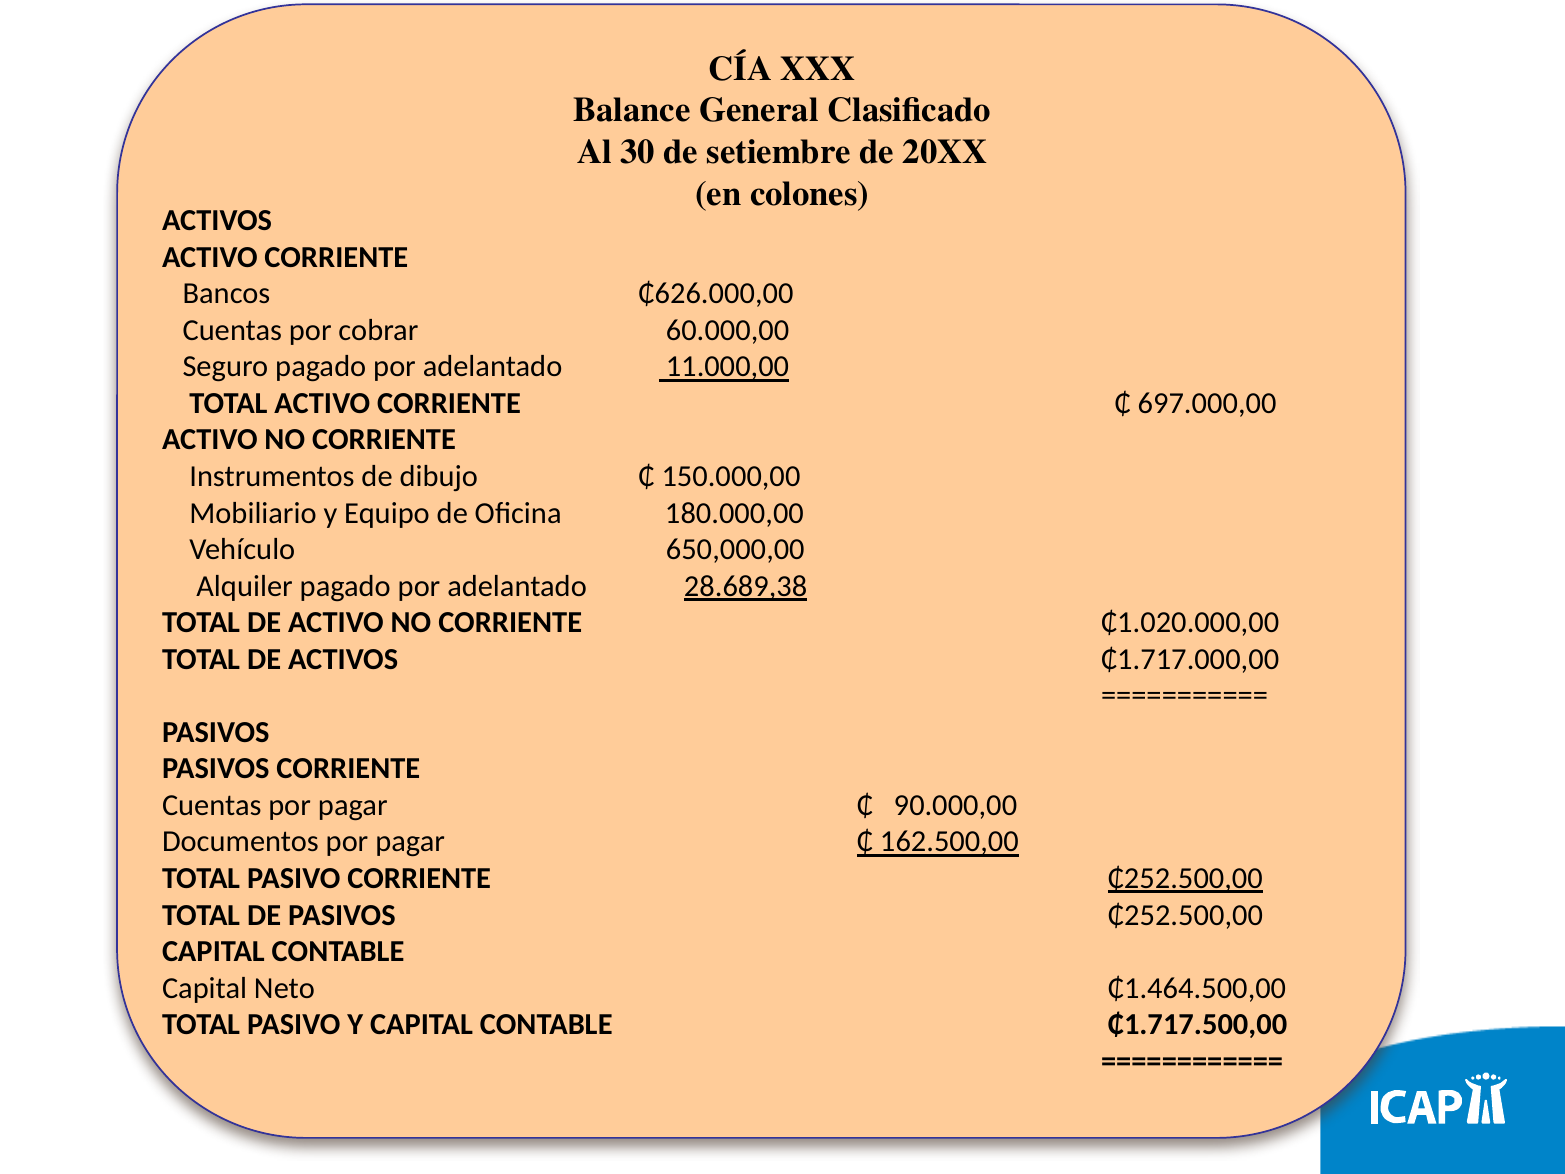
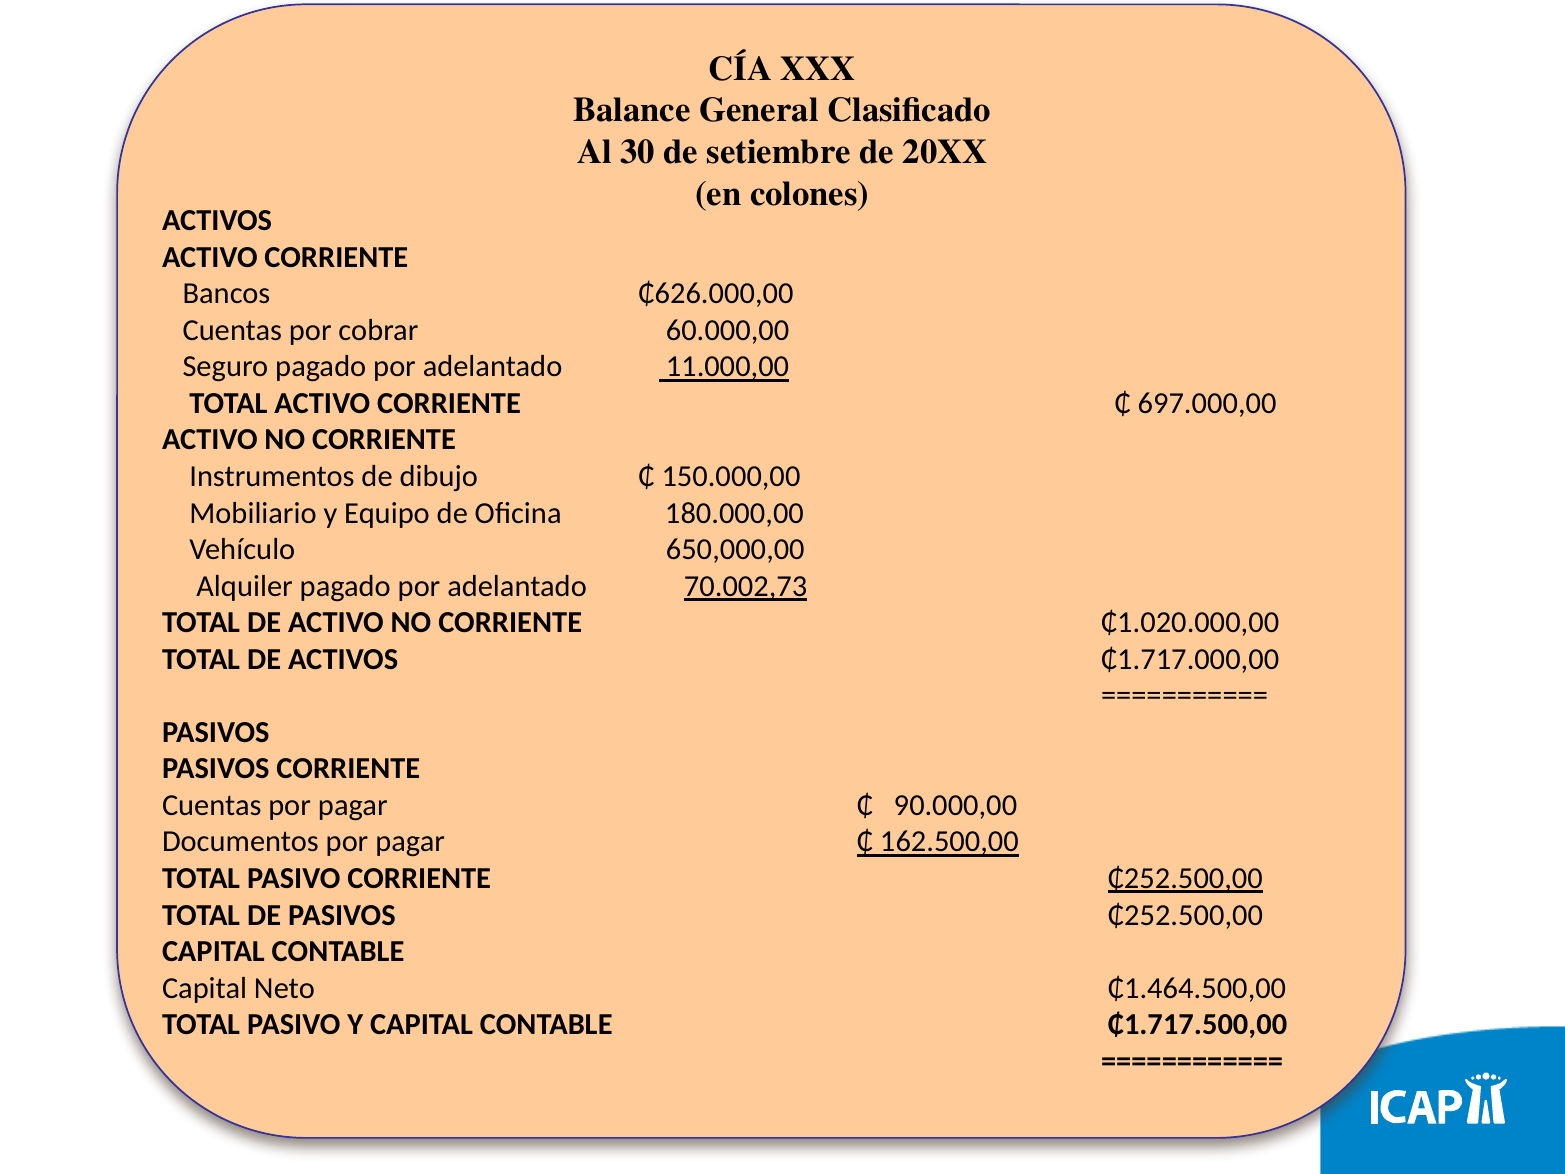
28.689,38: 28.689,38 -> 70.002,73
